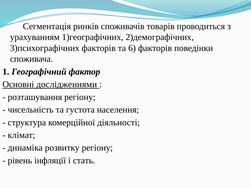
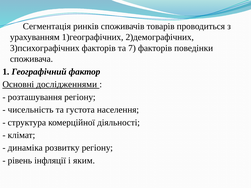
6: 6 -> 7
стать: стать -> яким
